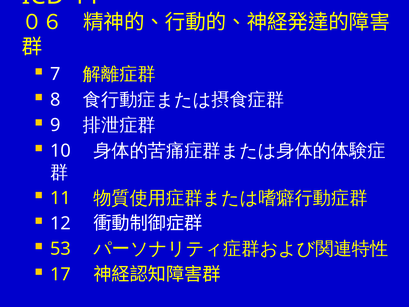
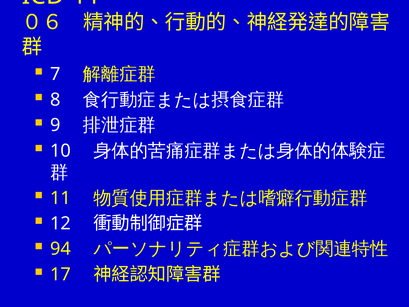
53: 53 -> 94
